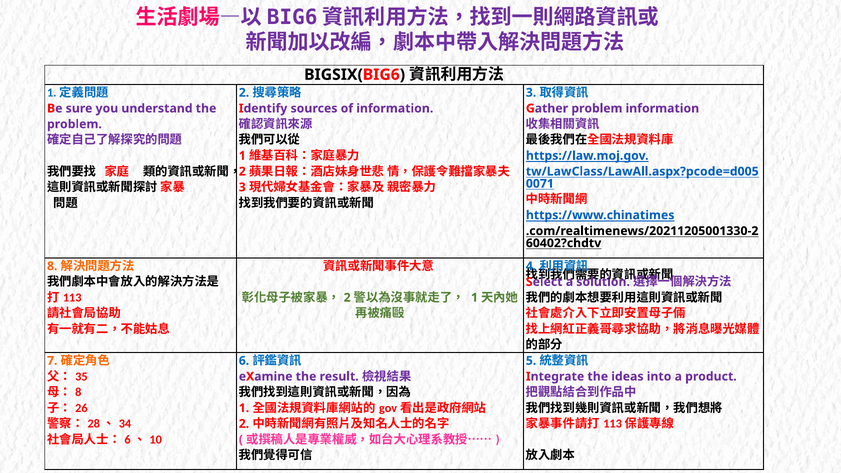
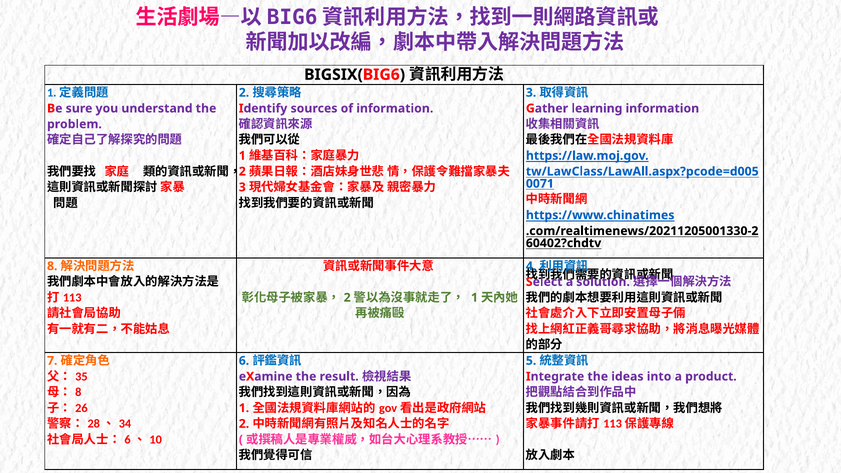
Gather problem: problem -> learning
